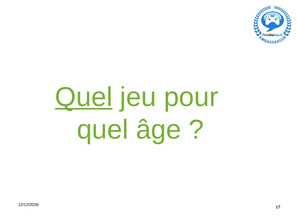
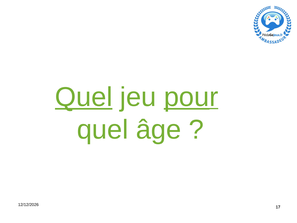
pour underline: none -> present
